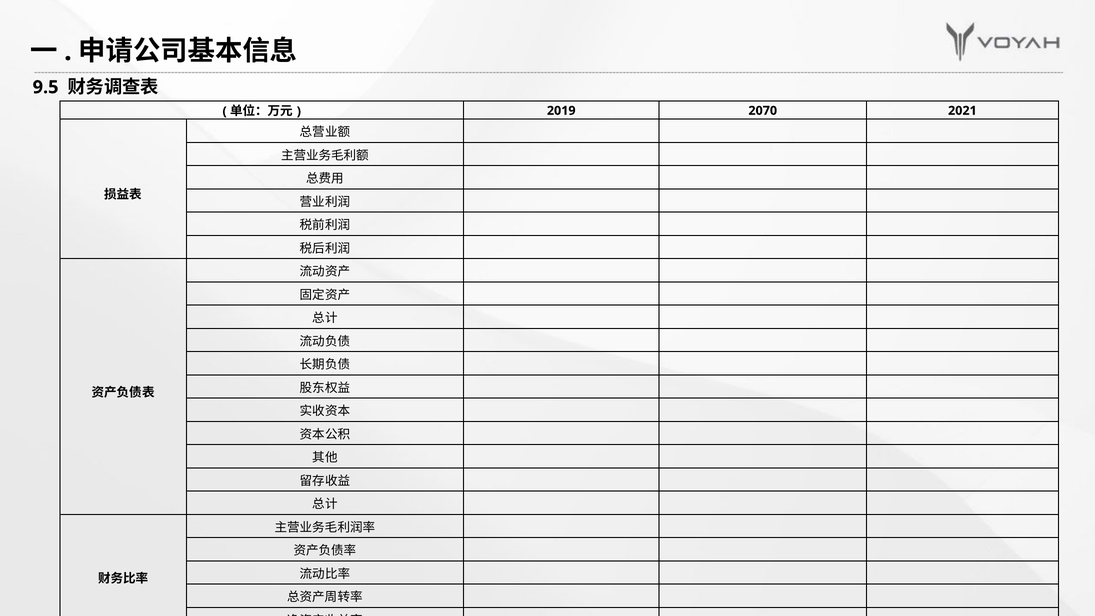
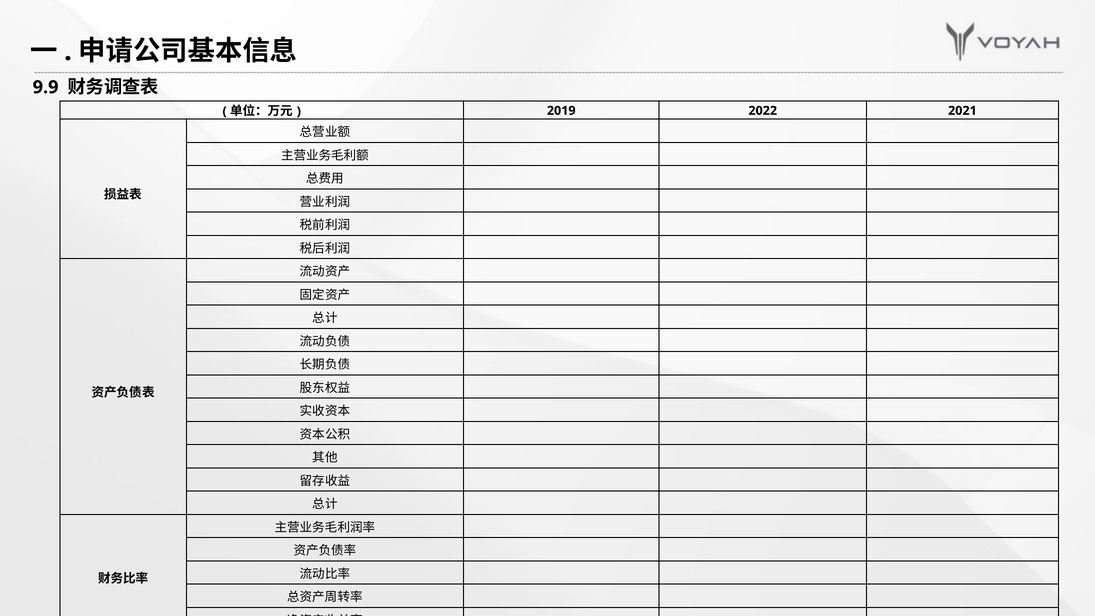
9.5: 9.5 -> 9.9
2070: 2070 -> 2022
